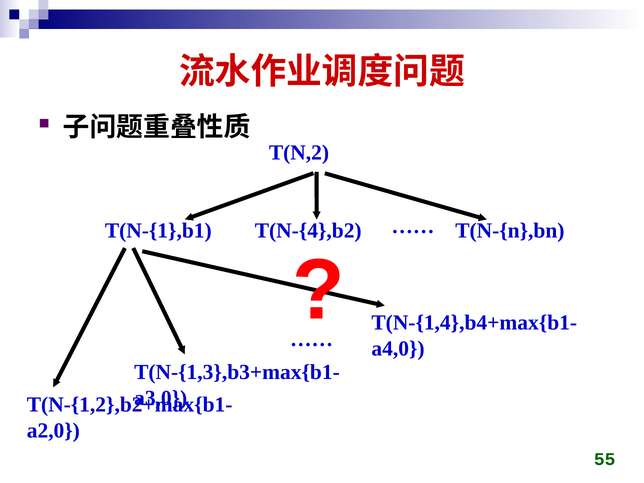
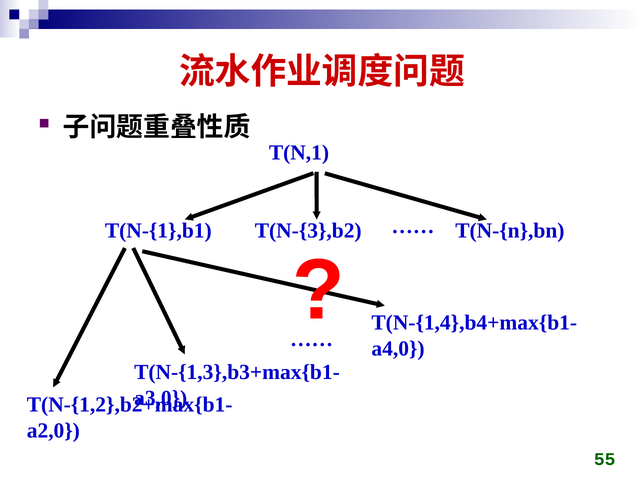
T(N,2: T(N,2 -> T(N,1
T(N-{4},b2: T(N-{4},b2 -> T(N-{3},b2
